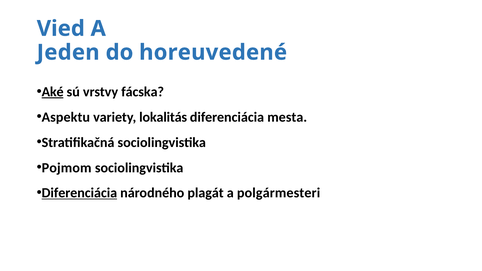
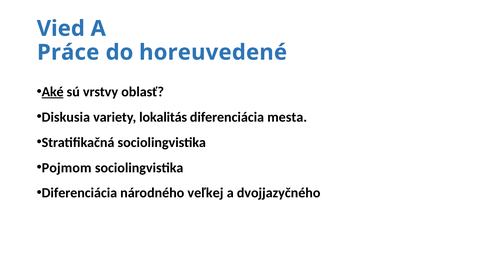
Jeden: Jeden -> Práce
fácska: fácska -> oblasť
Aspektu: Aspektu -> Diskusia
Diferenciácia at (79, 193) underline: present -> none
plagát: plagát -> veľkej
polgármesteri: polgármesteri -> dvojjazyčného
